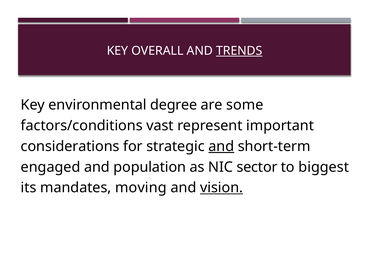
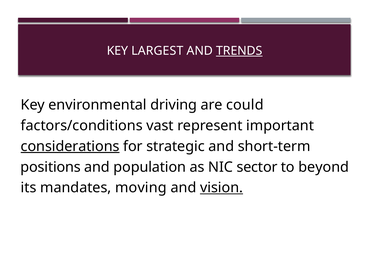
OVERALL: OVERALL -> LARGEST
degree: degree -> driving
some: some -> could
considerations underline: none -> present
and at (221, 146) underline: present -> none
engaged: engaged -> positions
biggest: biggest -> beyond
